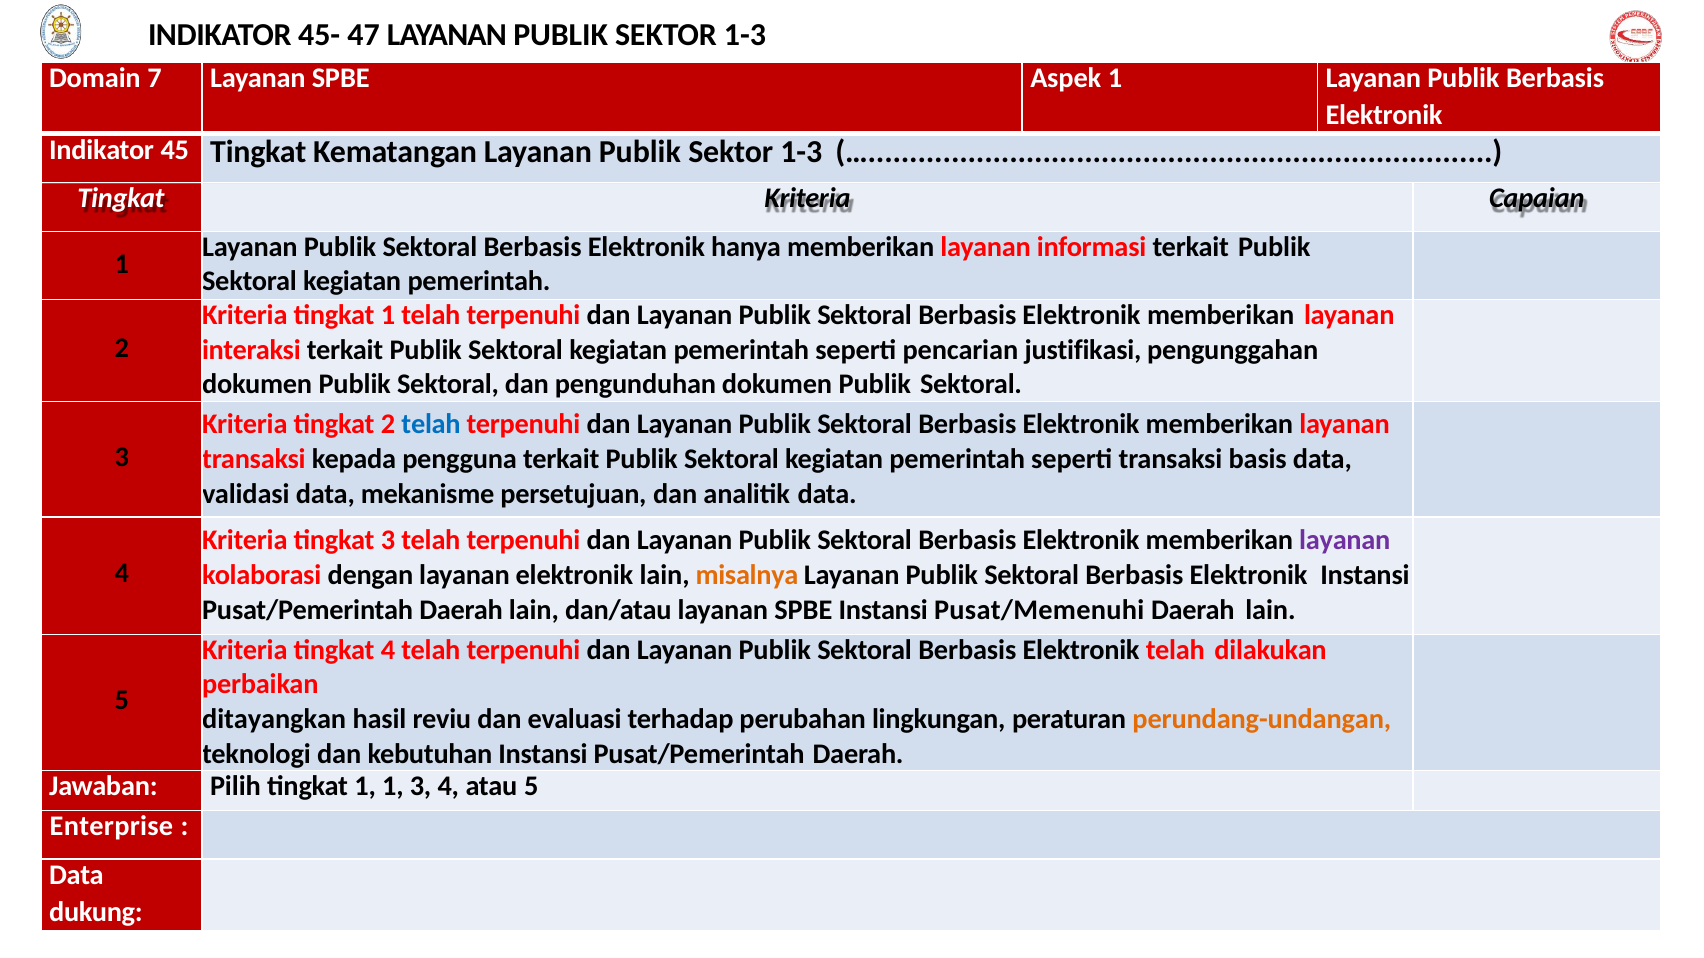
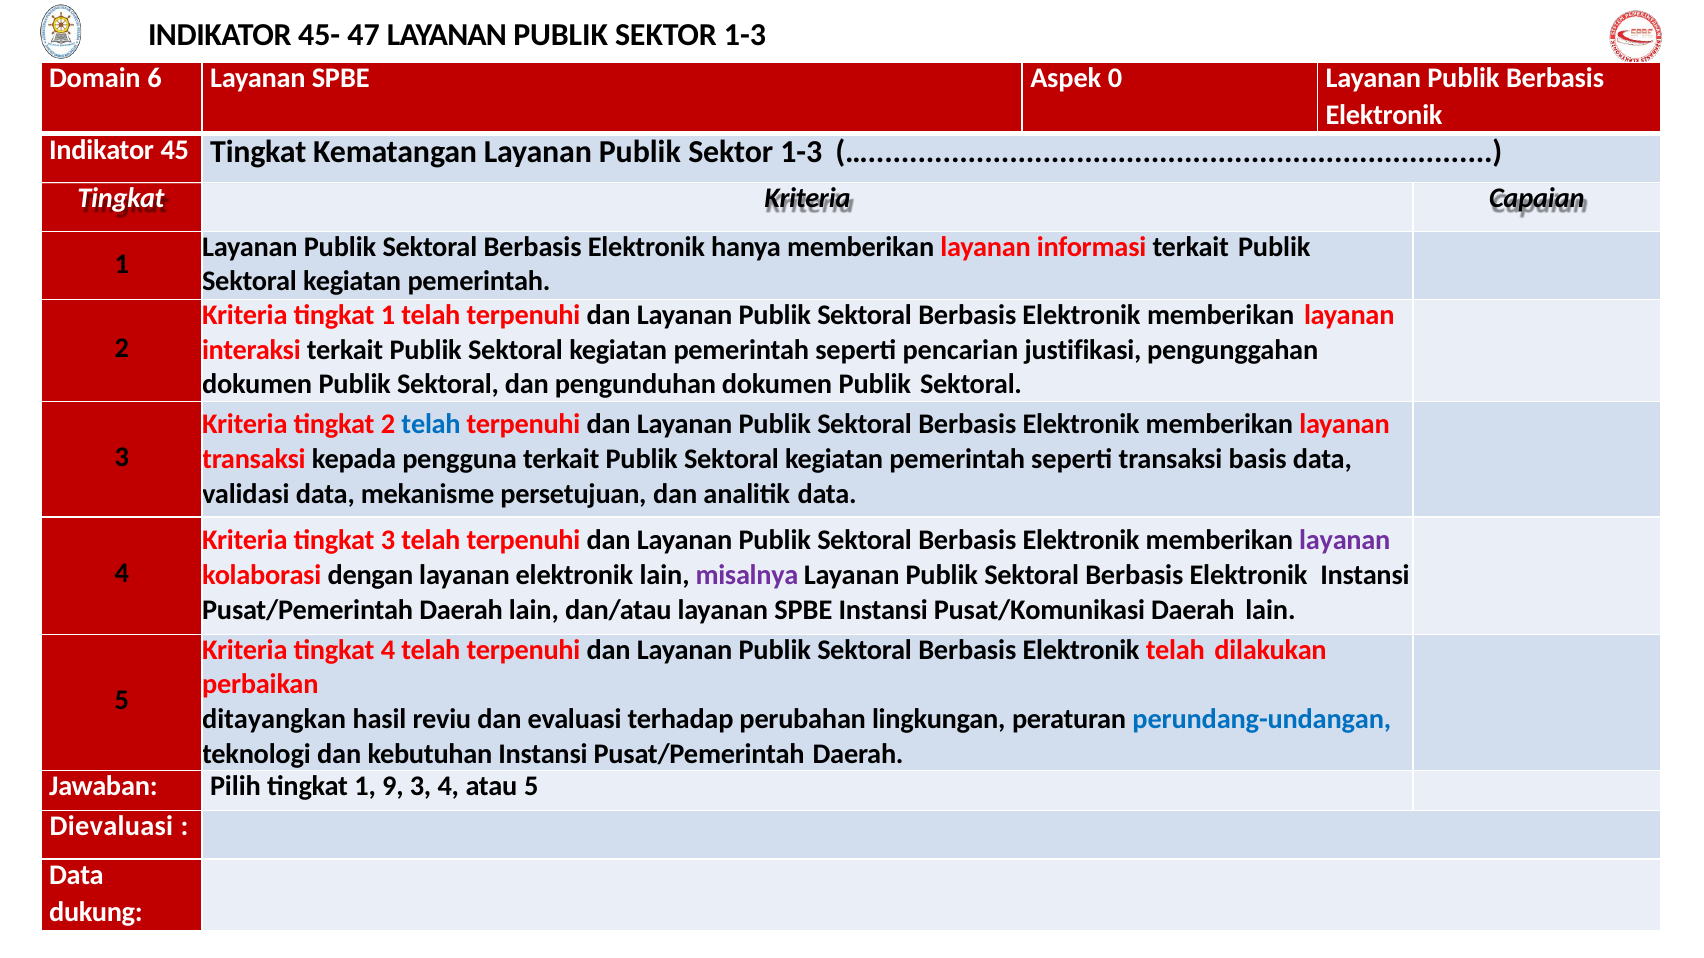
7: 7 -> 6
Aspek 1: 1 -> 0
misalnya colour: orange -> purple
Pusat/Memenuhi: Pusat/Memenuhi -> Pusat/Komunikasi
perundang-undangan colour: orange -> blue
1 1: 1 -> 9
Enterprise: Enterprise -> Dievaluasi
